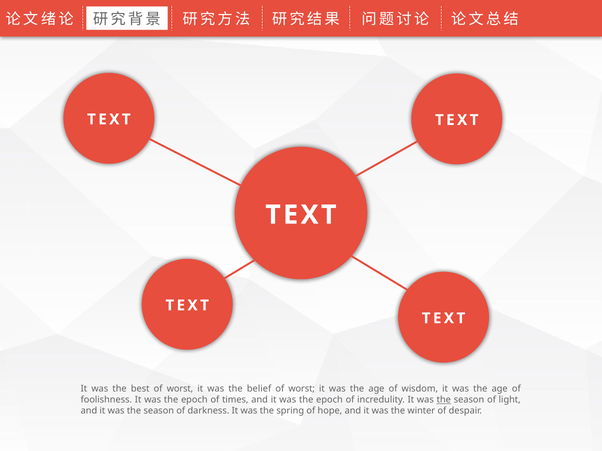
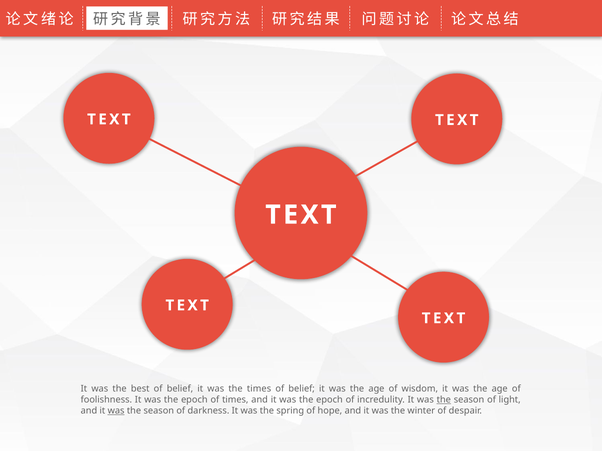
best of worst: worst -> belief
the belief: belief -> times
worst at (302, 389): worst -> belief
was at (116, 411) underline: none -> present
